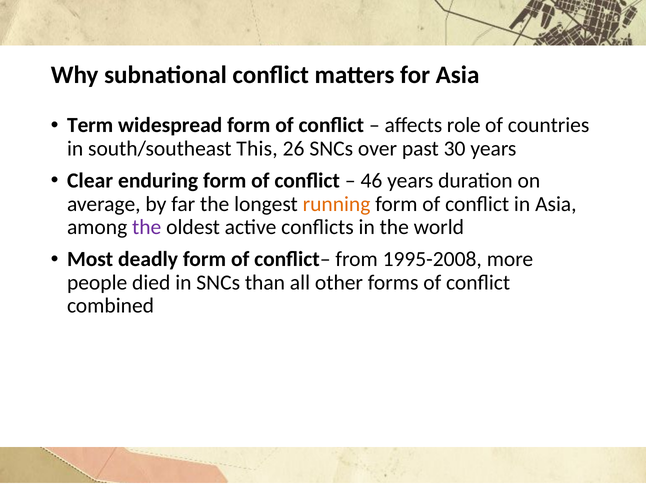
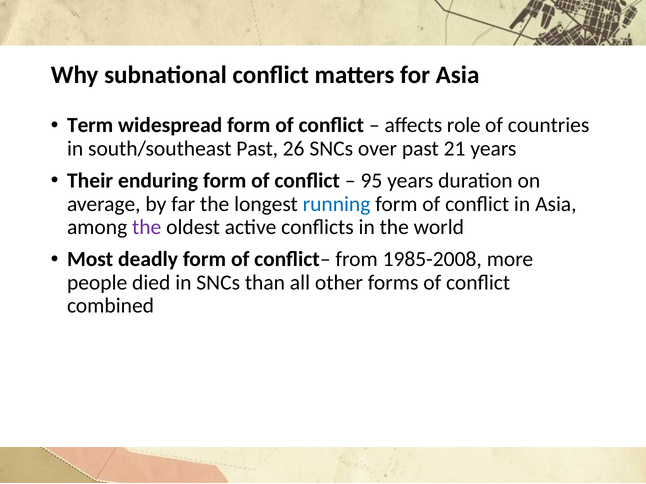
south/southeast This: This -> Past
30: 30 -> 21
Clear: Clear -> Their
46: 46 -> 95
running colour: orange -> blue
1995-2008: 1995-2008 -> 1985-2008
